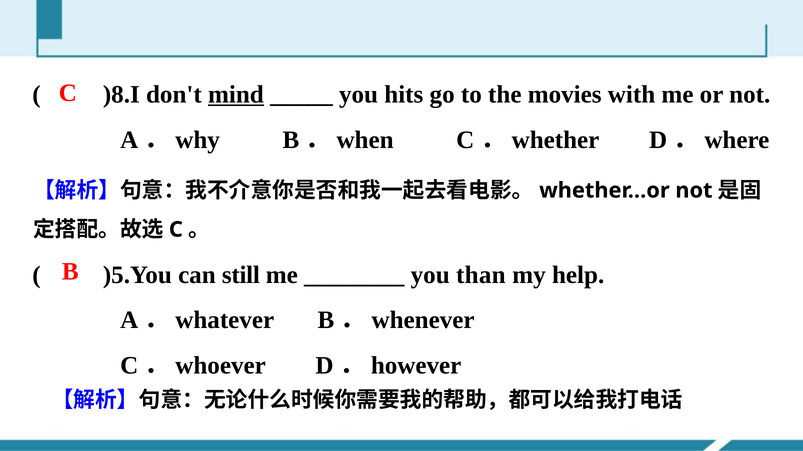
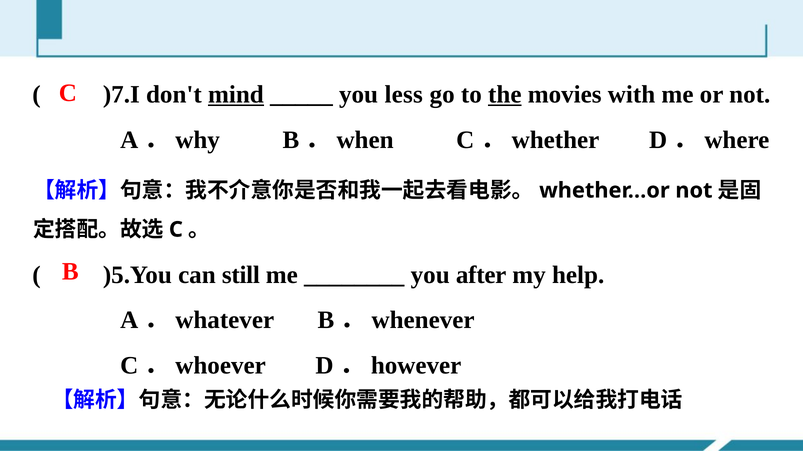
)8.I: )8.I -> )7.I
hits: hits -> less
the underline: none -> present
than: than -> after
